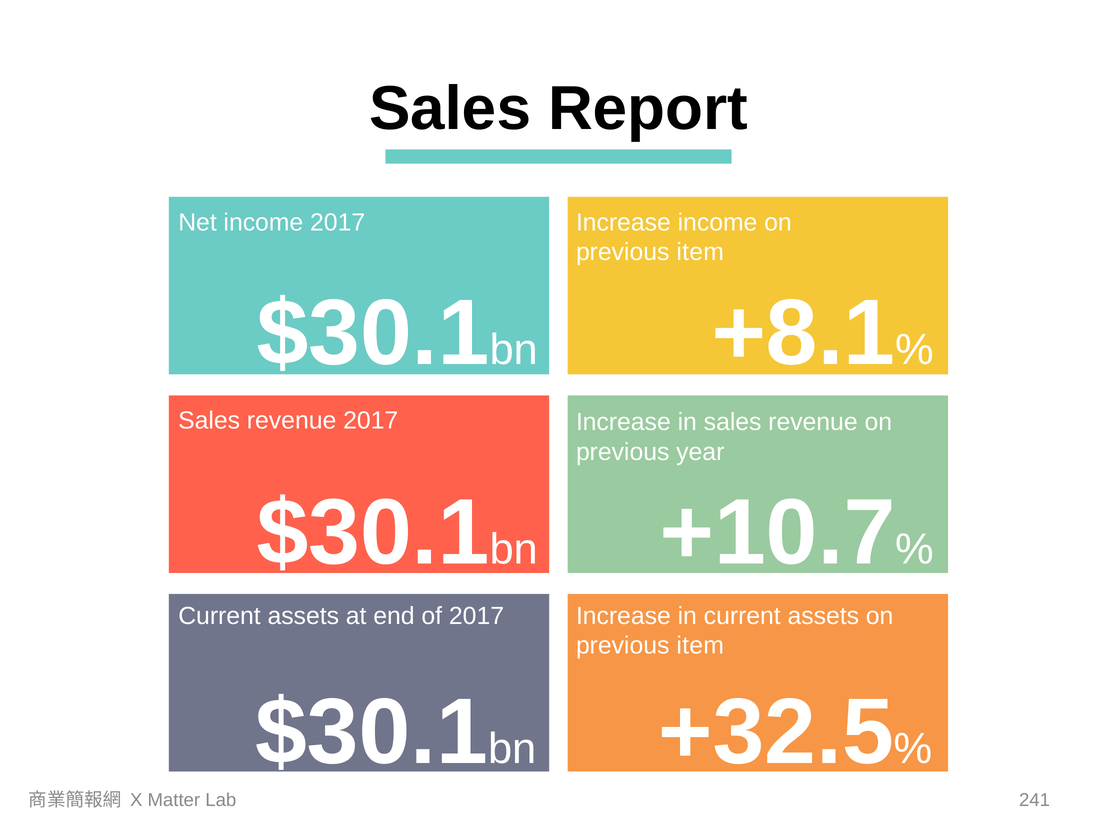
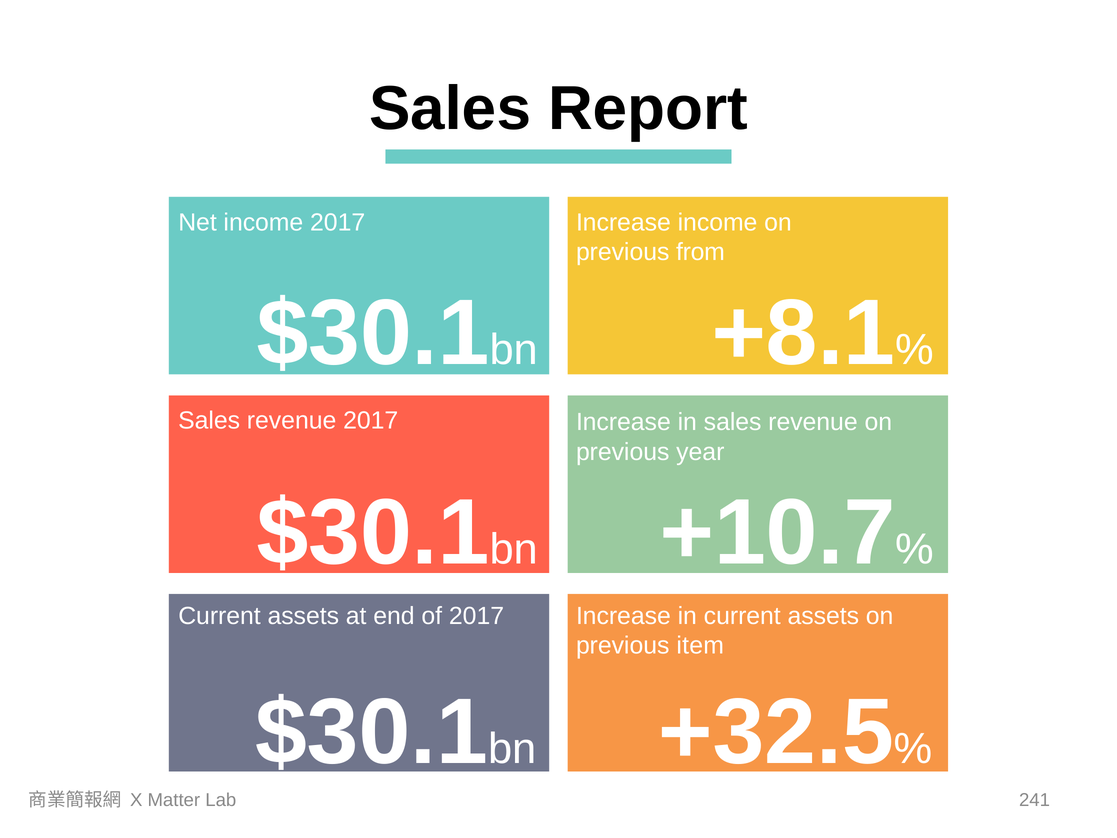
item at (700, 252): item -> from
